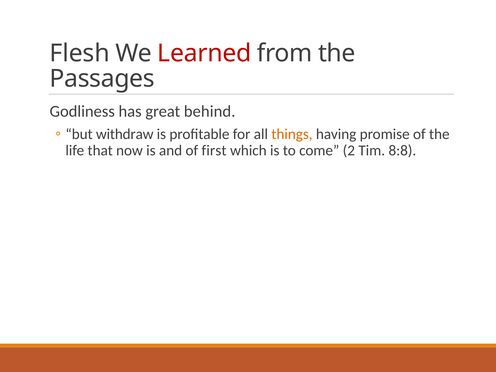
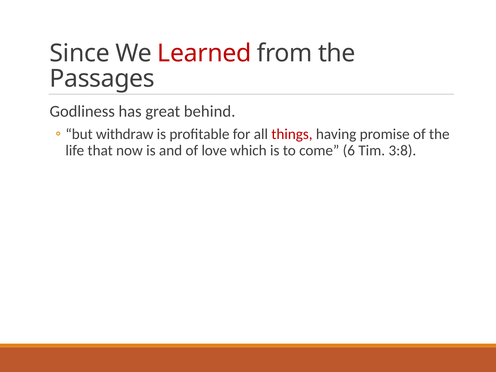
Flesh: Flesh -> Since
things colour: orange -> red
first: first -> love
2: 2 -> 6
8:8: 8:8 -> 3:8
